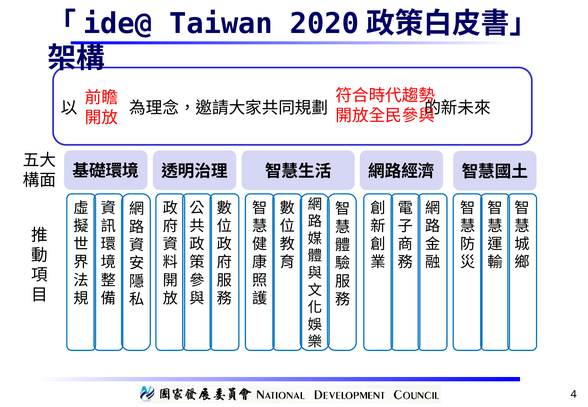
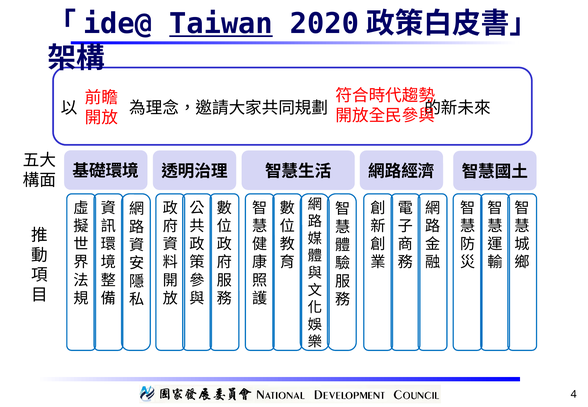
Taiwan underline: none -> present
